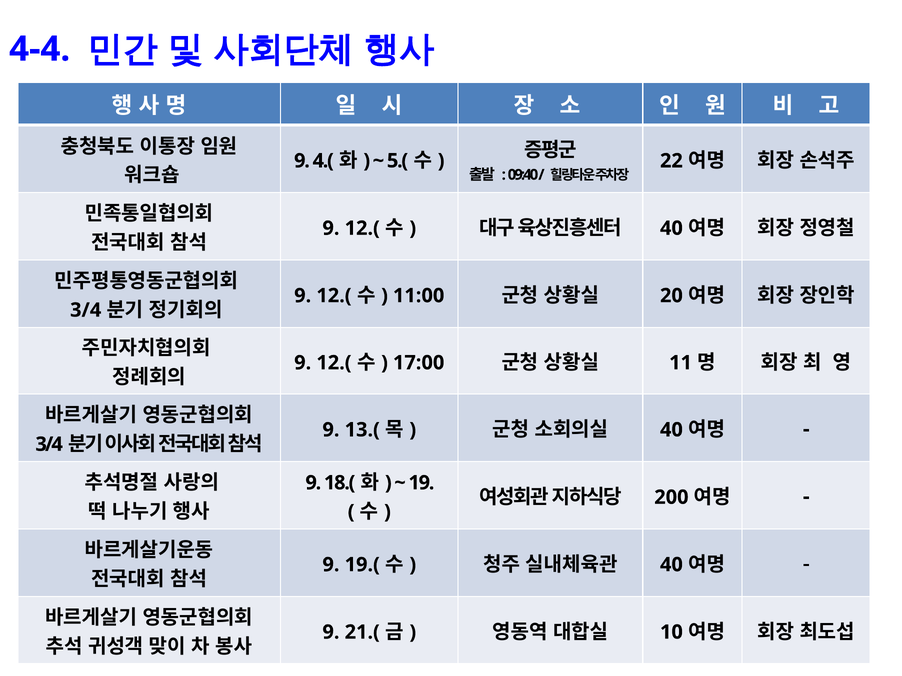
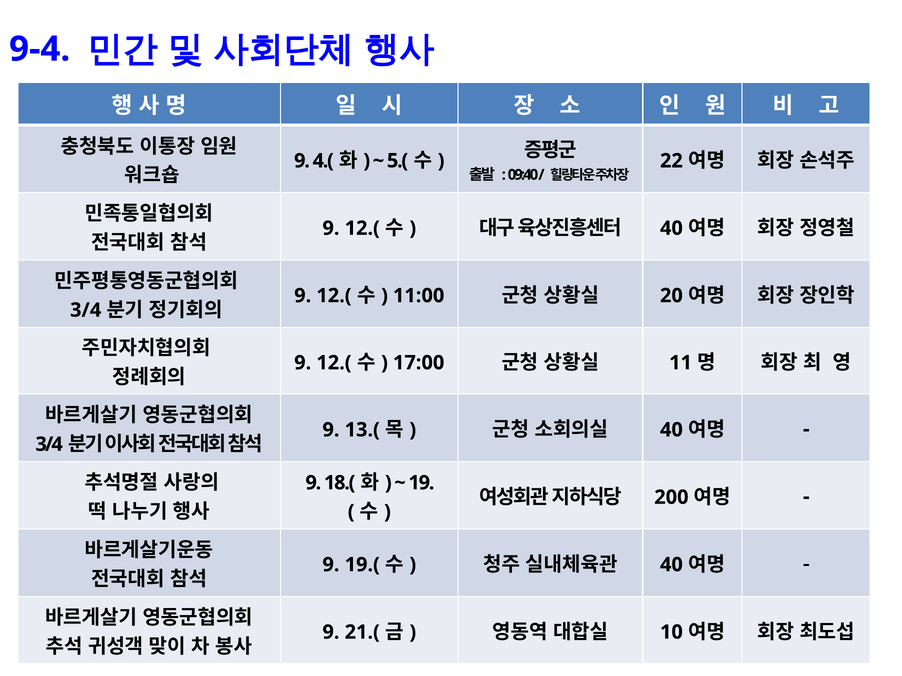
4-4: 4-4 -> 9-4
